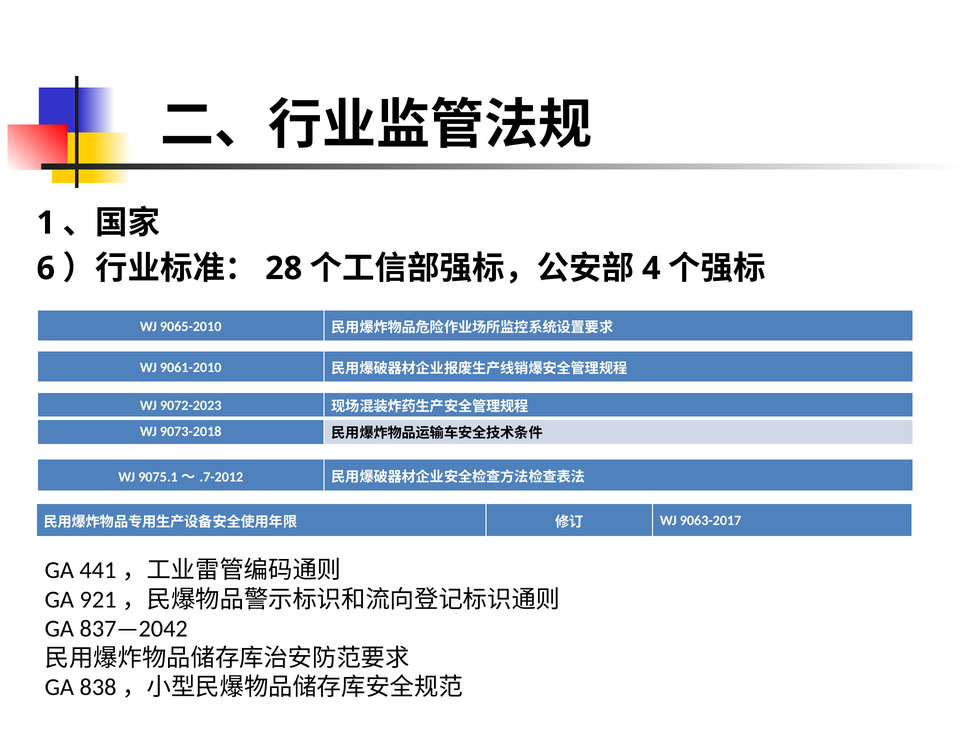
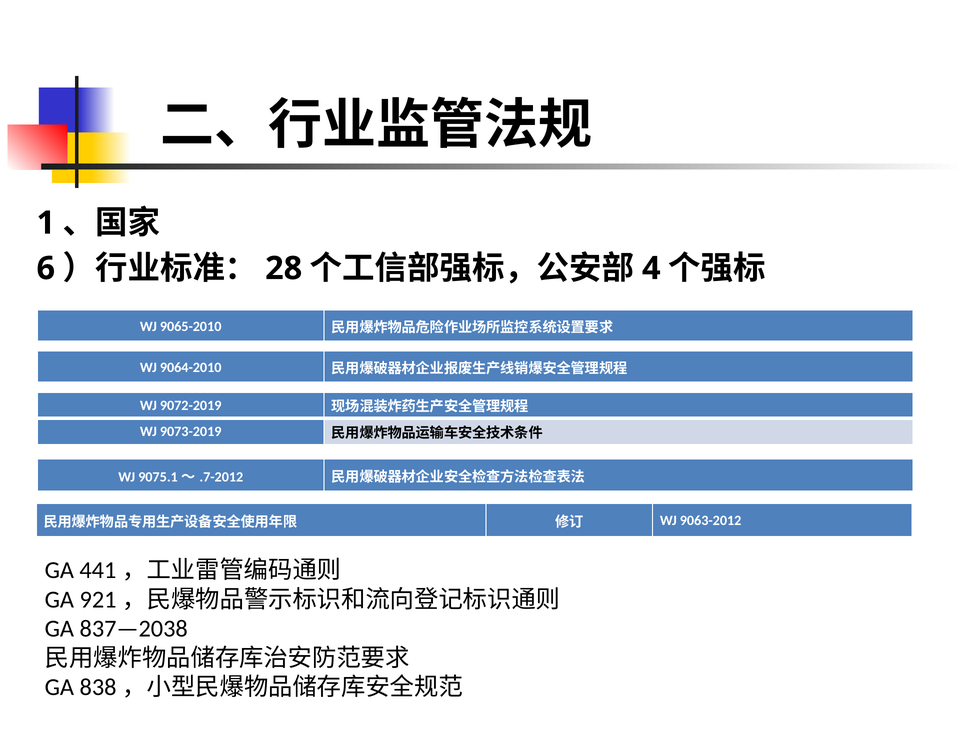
9061-2010: 9061-2010 -> 9064-2010
9072-2023: 9072-2023 -> 9072-2019
9073-2018: 9073-2018 -> 9073-2019
9063-2017: 9063-2017 -> 9063-2012
837—2042: 837—2042 -> 837—2038
